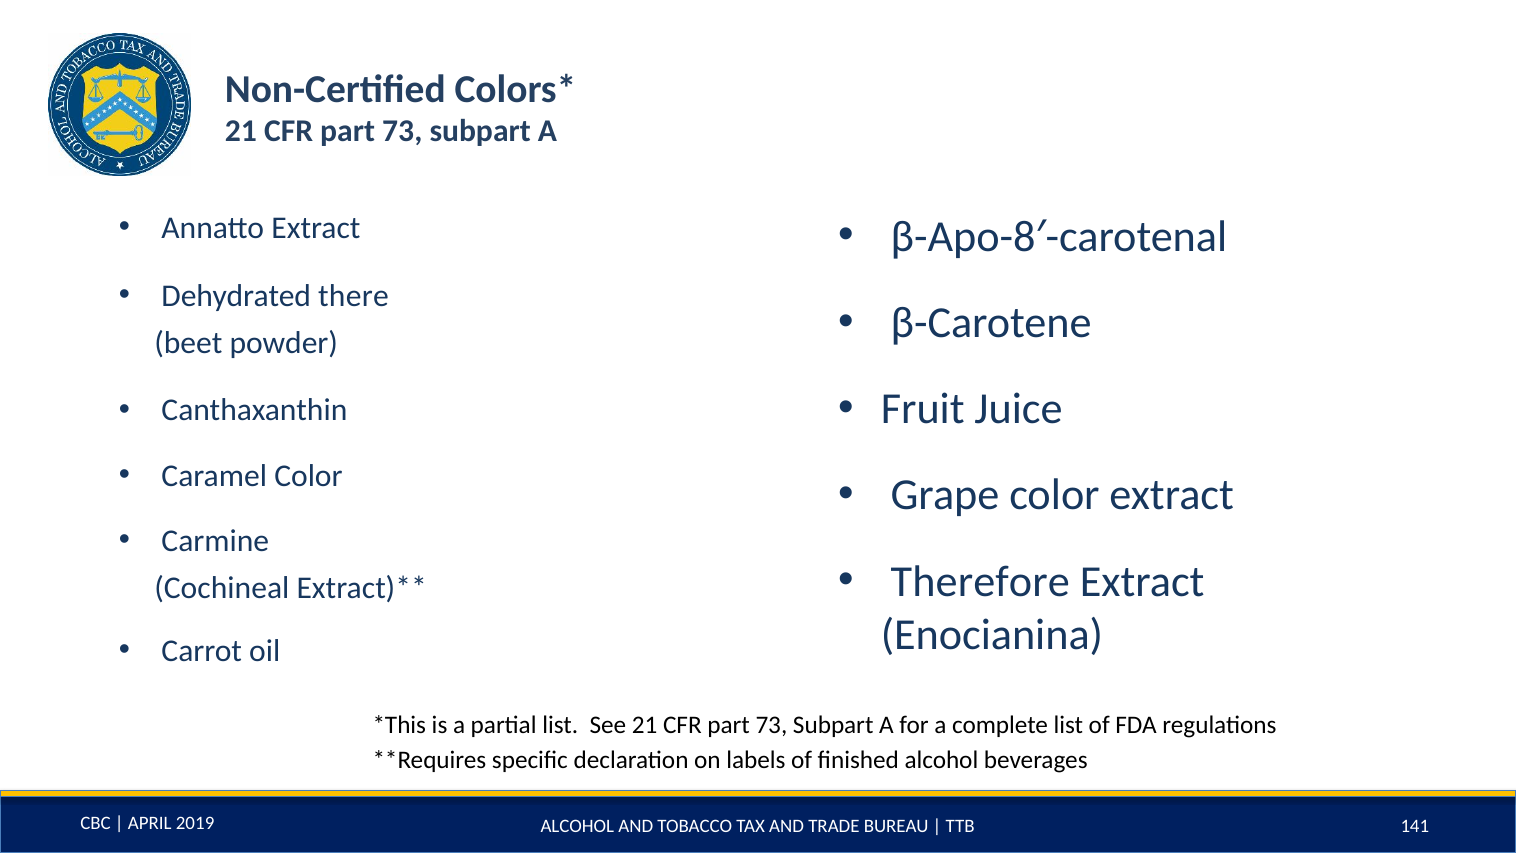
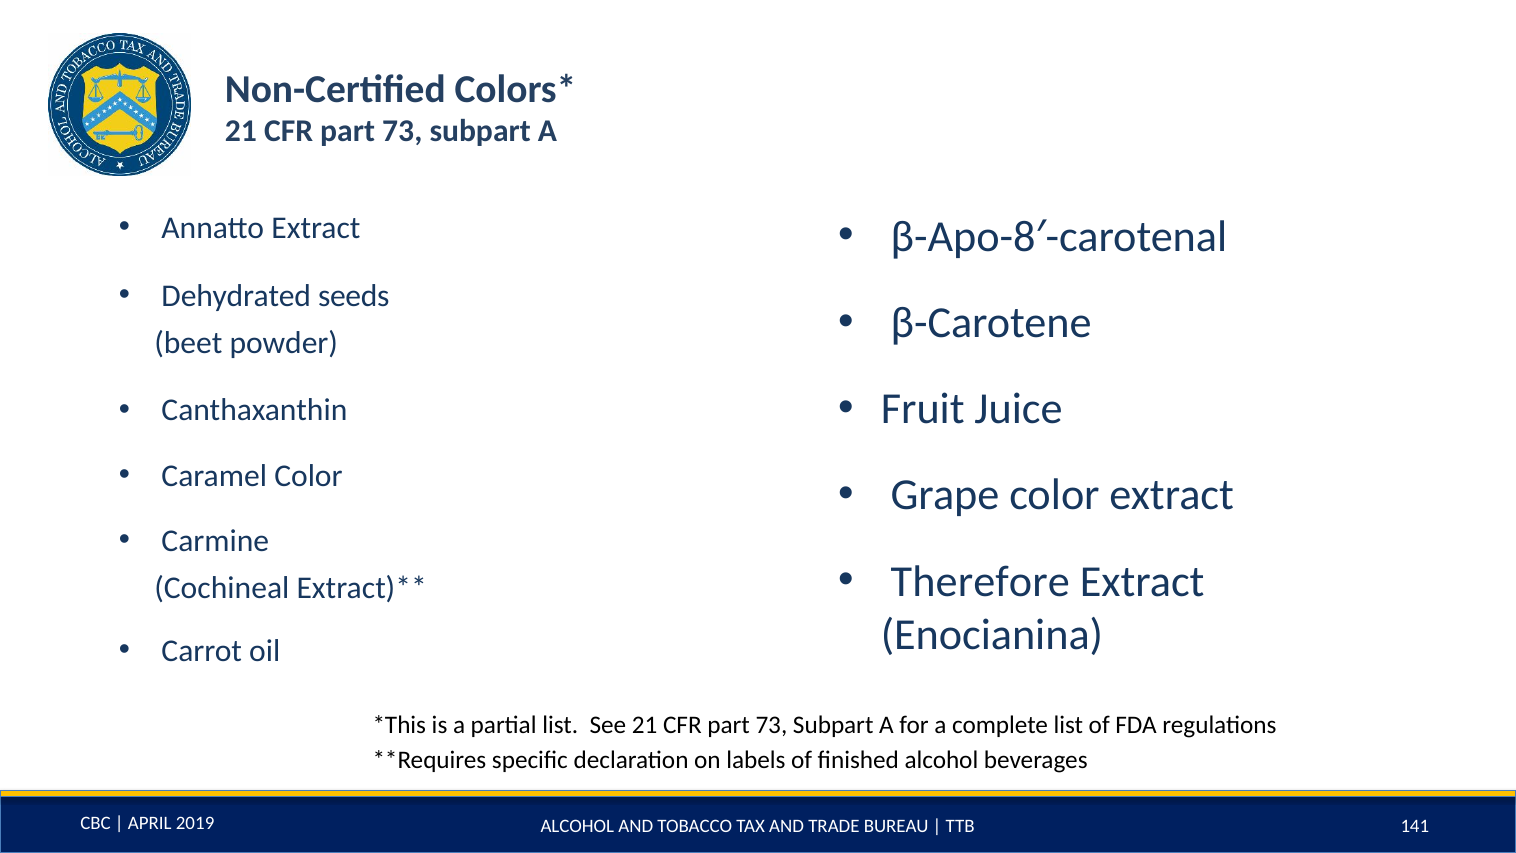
there: there -> seeds
